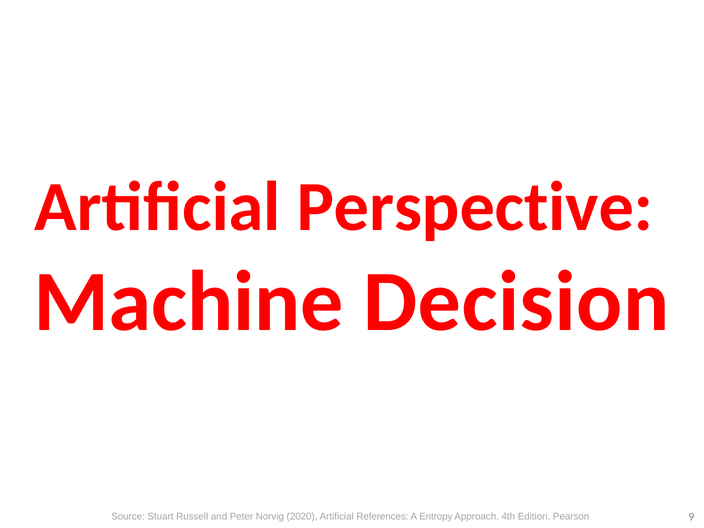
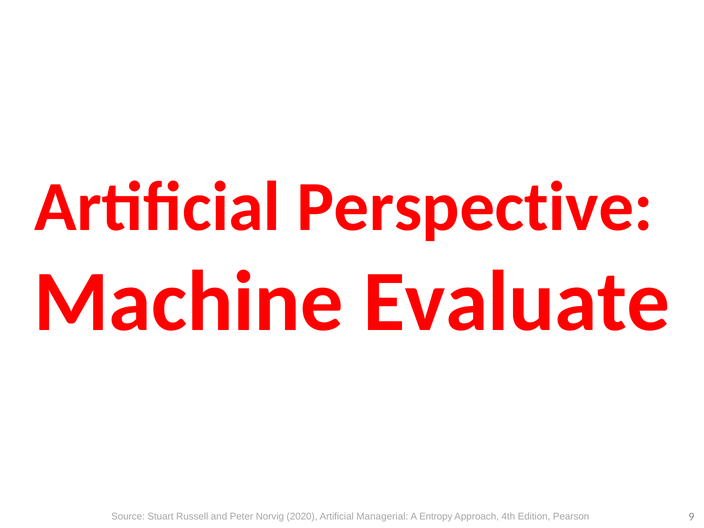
Decision: Decision -> Evaluate
References: References -> Managerial
